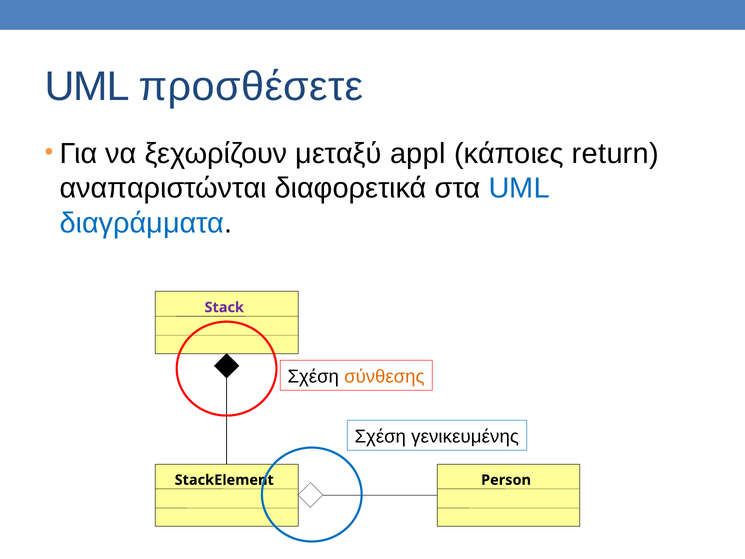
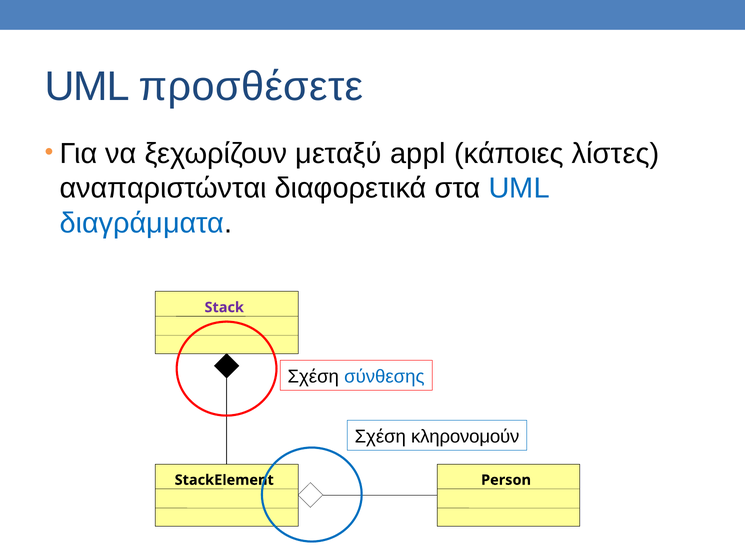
return: return -> λίστες
σύνθεσης colour: orange -> blue
γενικευμένης: γενικευμένης -> κληρονομούν
